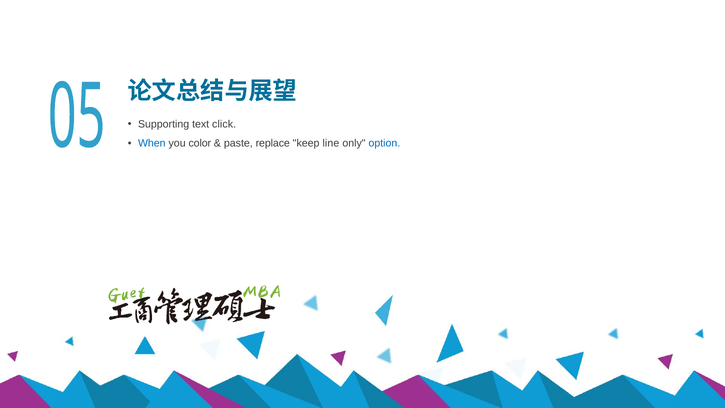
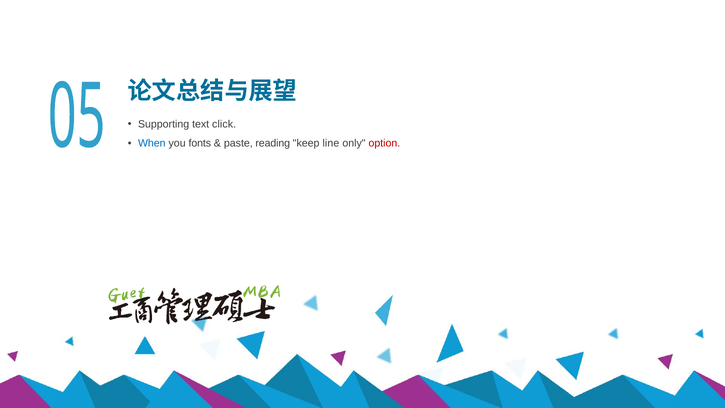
color: color -> fonts
replace: replace -> reading
option colour: blue -> red
